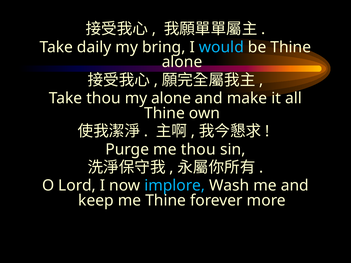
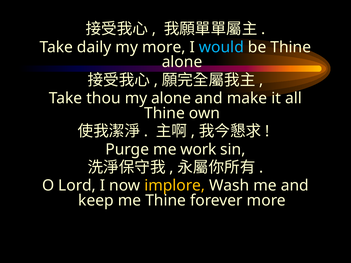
my bring: bring -> more
me thou: thou -> work
implore colour: light blue -> yellow
